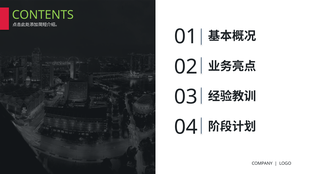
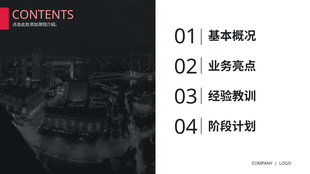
CONTENTS colour: light green -> pink
